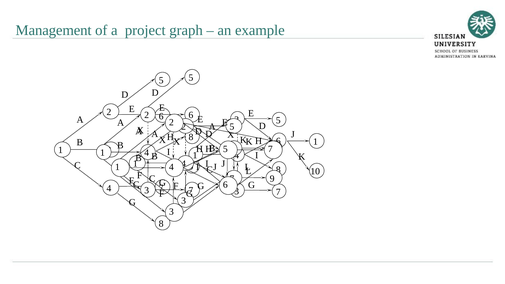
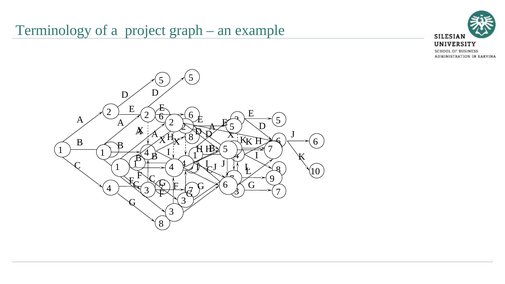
Management: Management -> Terminology
H 1: 1 -> 6
